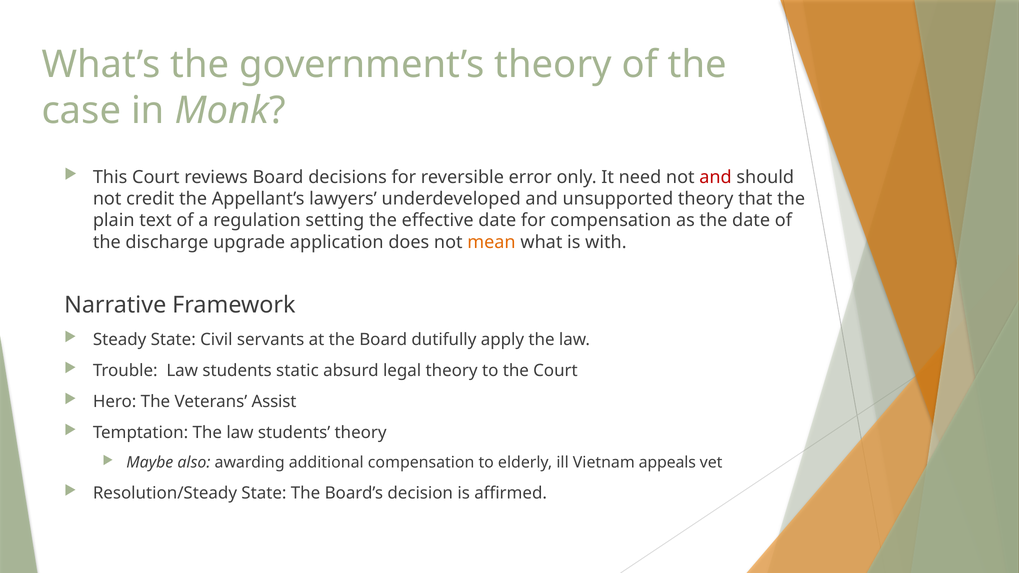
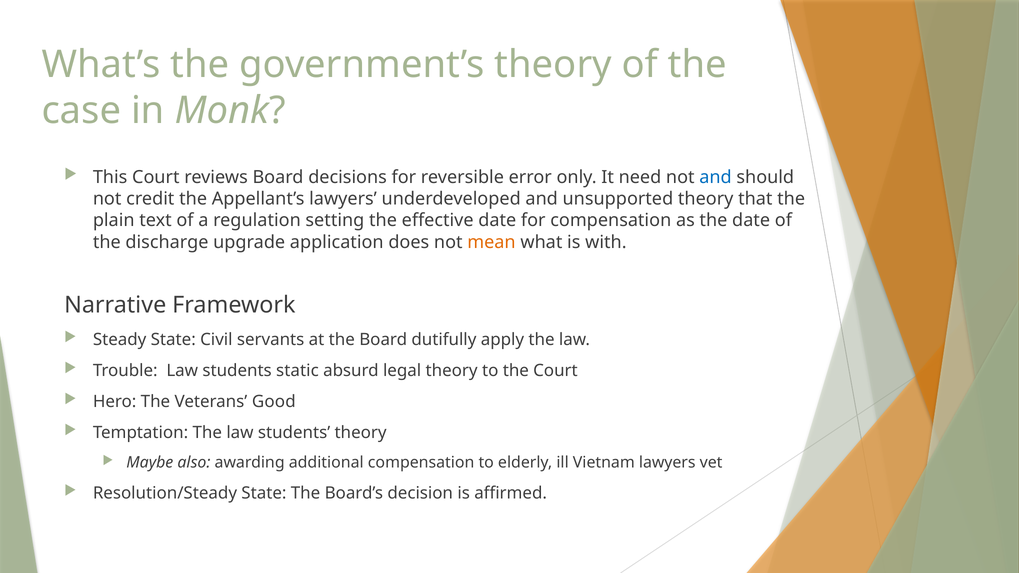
and at (715, 177) colour: red -> blue
Assist: Assist -> Good
Vietnam appeals: appeals -> lawyers
